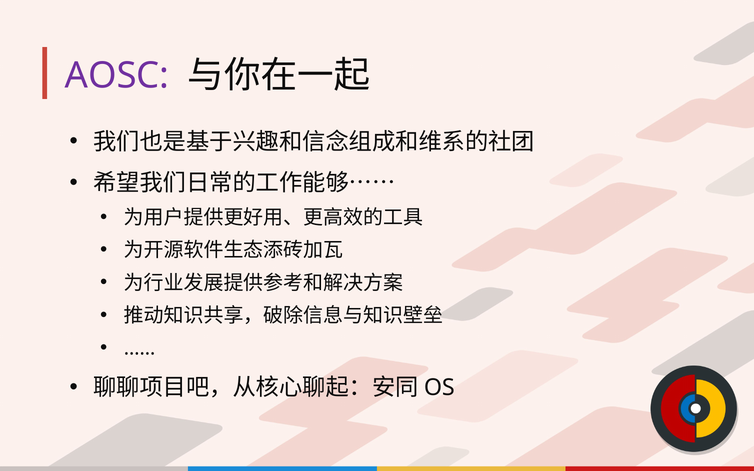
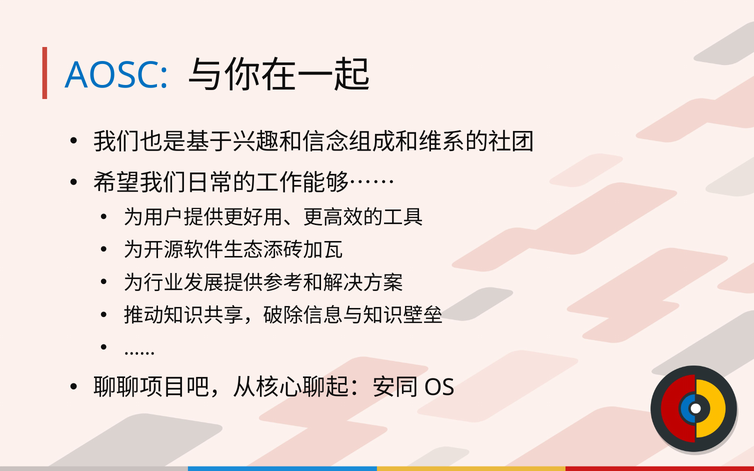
AOSC colour: purple -> blue
